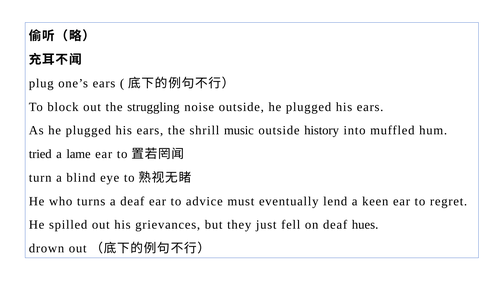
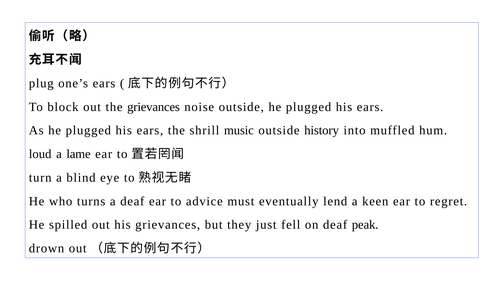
the struggling: struggling -> grievances
tried: tried -> loud
hues: hues -> peak
